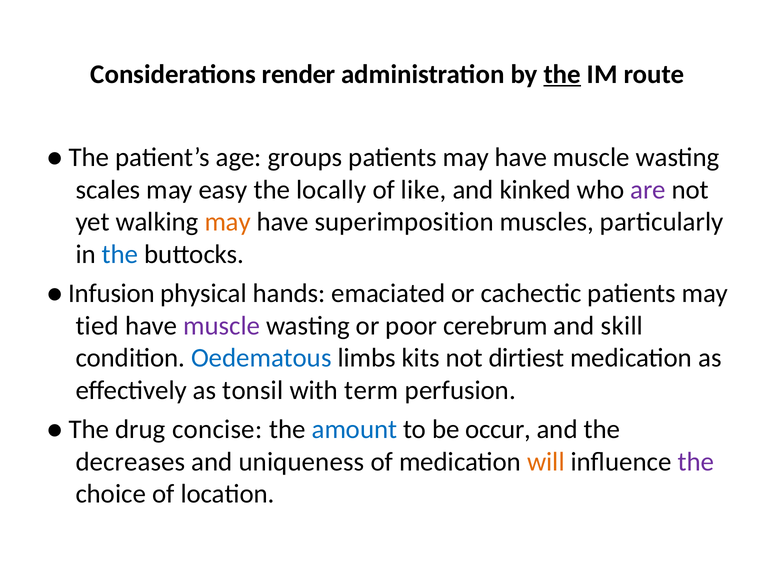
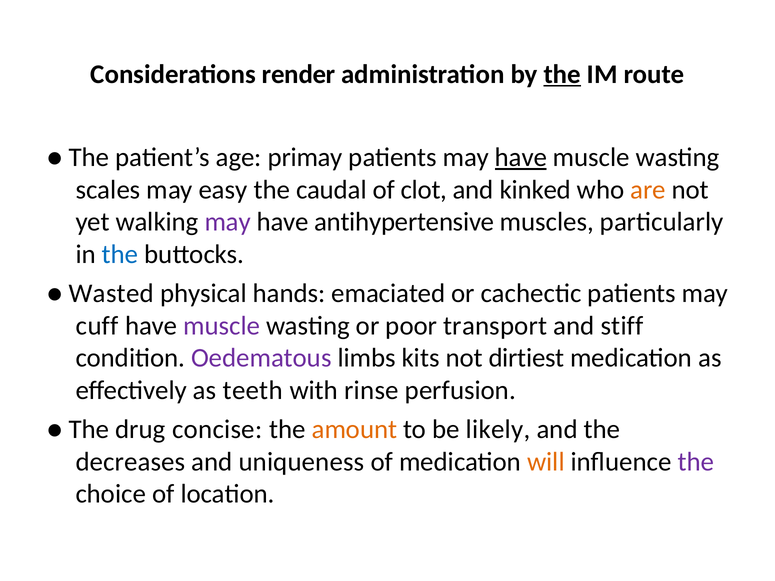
groups: groups -> primay
have at (521, 158) underline: none -> present
locally: locally -> caudal
like: like -> clot
are colour: purple -> orange
may at (228, 222) colour: orange -> purple
superimposition: superimposition -> antihypertensive
Infusion: Infusion -> Wasted
tied: tied -> cuff
cerebrum: cerebrum -> transport
skill: skill -> stiff
Oedematous colour: blue -> purple
tonsil: tonsil -> teeth
term: term -> rinse
amount colour: blue -> orange
occur: occur -> likely
